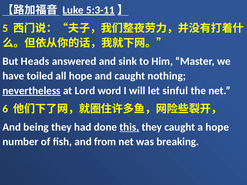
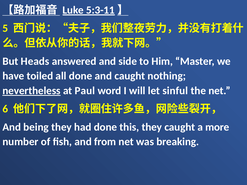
sink: sink -> side
all hope: hope -> done
Lord: Lord -> Paul
this underline: present -> none
a hope: hope -> more
